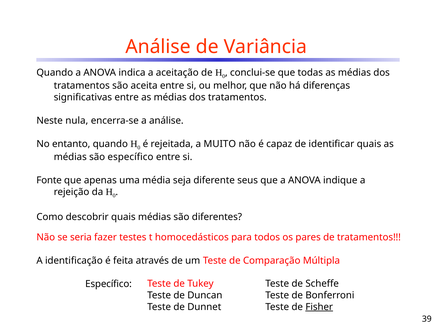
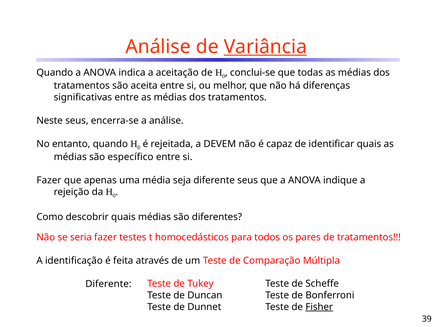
Variância underline: none -> present
Neste nula: nula -> seus
MUITO: MUITO -> DEVEM
Fonte at (49, 180): Fonte -> Fazer
Específico at (109, 284): Específico -> Diferente
